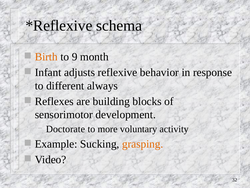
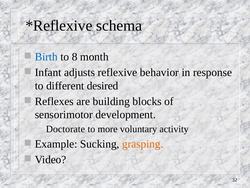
Birth colour: orange -> blue
9: 9 -> 8
always: always -> desired
